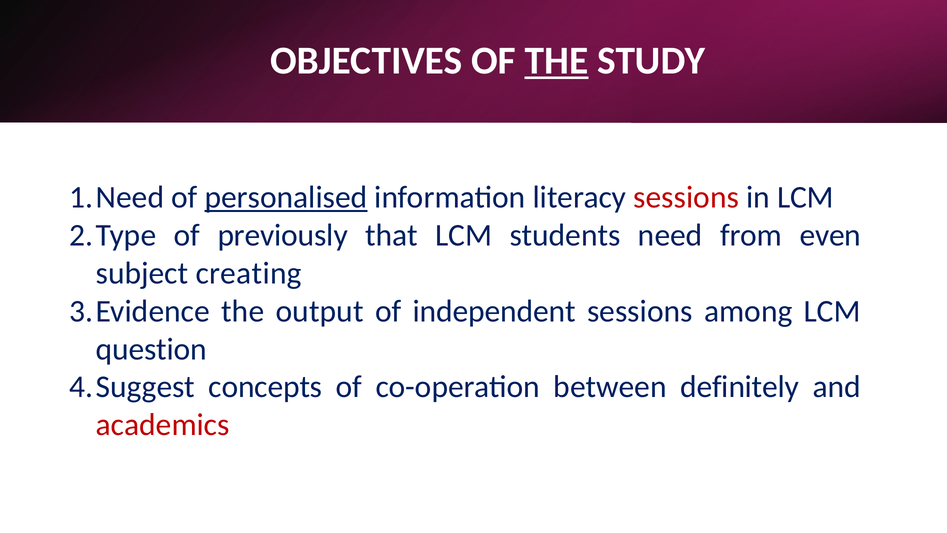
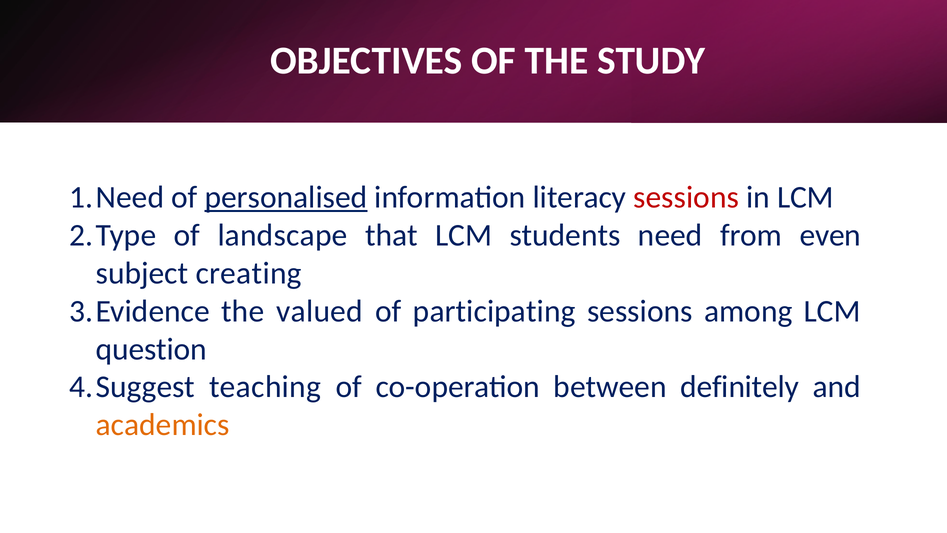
THE at (557, 61) underline: present -> none
previously: previously -> landscape
output: output -> valued
independent: independent -> participating
concepts: concepts -> teaching
academics colour: red -> orange
